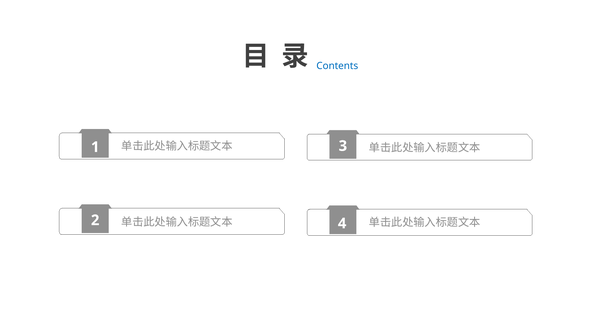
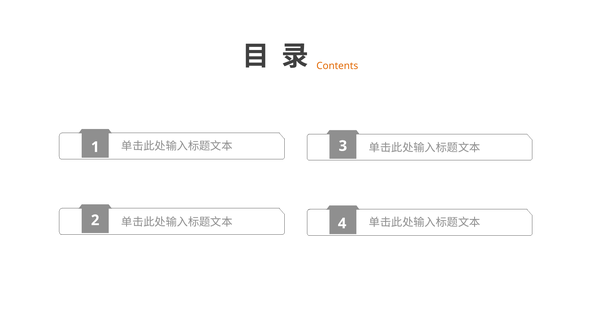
Contents colour: blue -> orange
